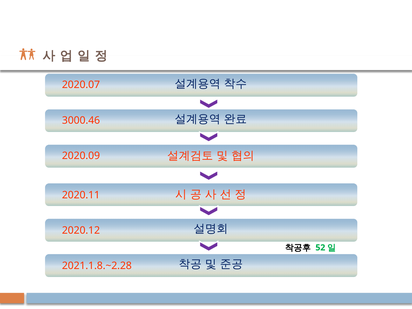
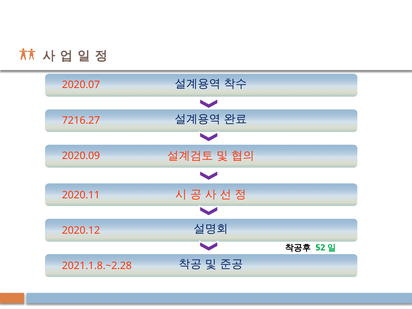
3000.46: 3000.46 -> 7216.27
